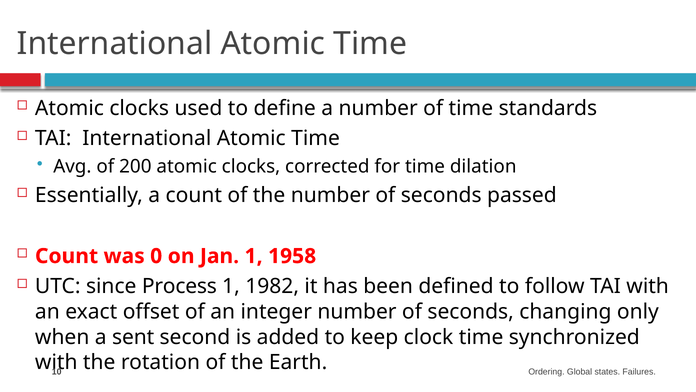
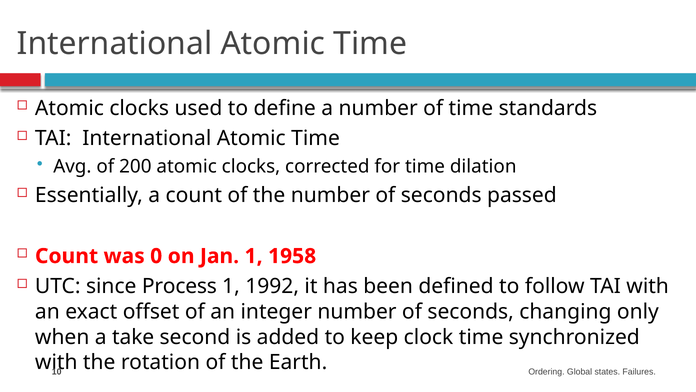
1982: 1982 -> 1992
sent: sent -> take
